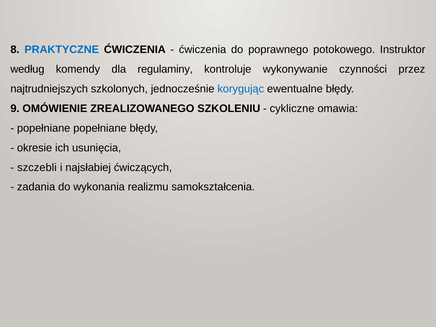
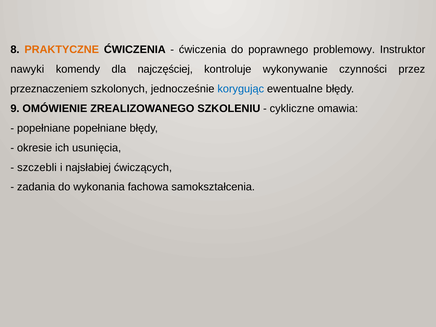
PRAKTYCZNE colour: blue -> orange
potokowego: potokowego -> problemowy
według: według -> nawyki
regulaminy: regulaminy -> najczęściej
najtrudniejszych: najtrudniejszych -> przeznaczeniem
realizmu: realizmu -> fachowa
